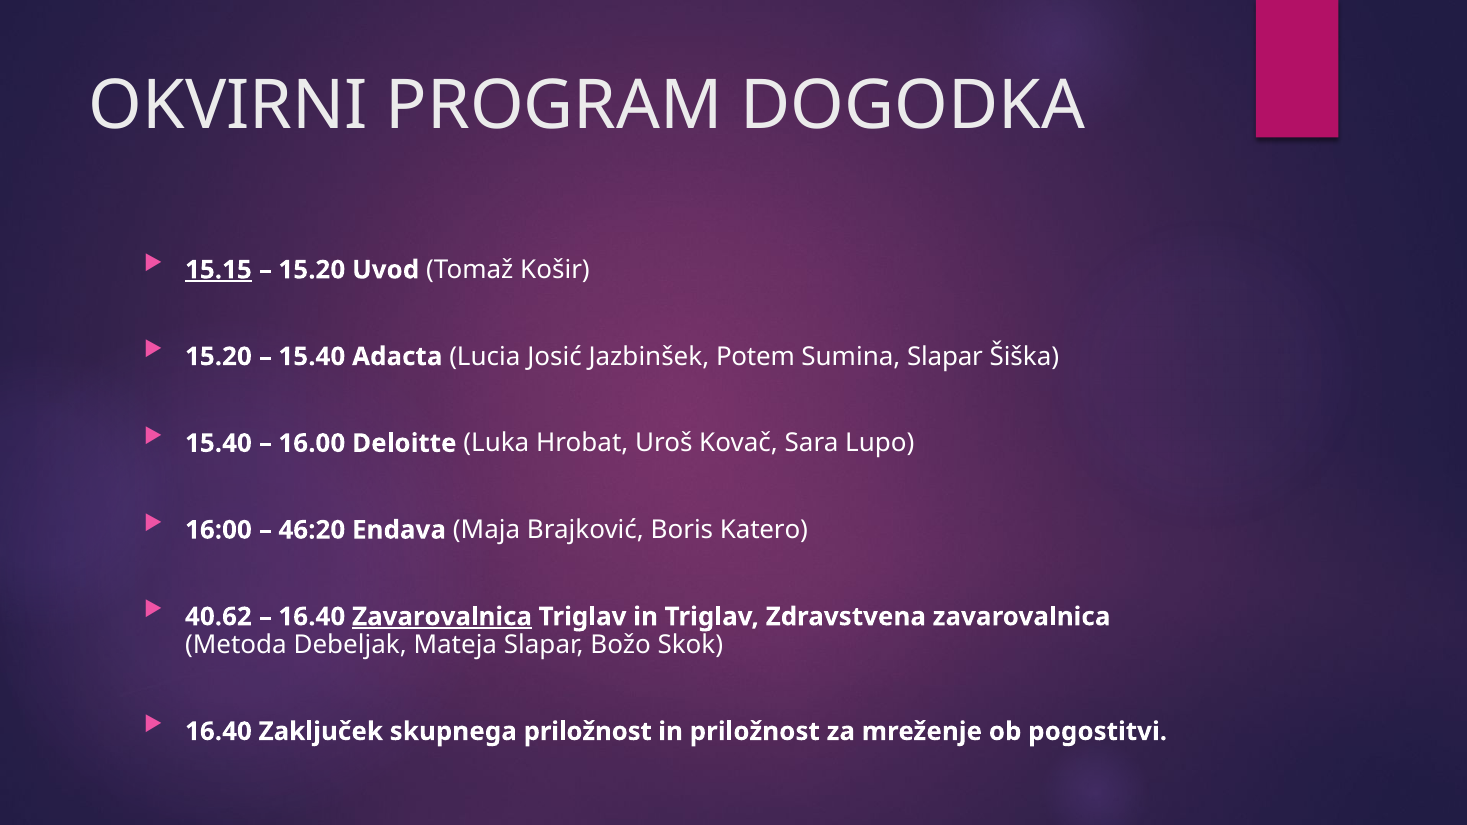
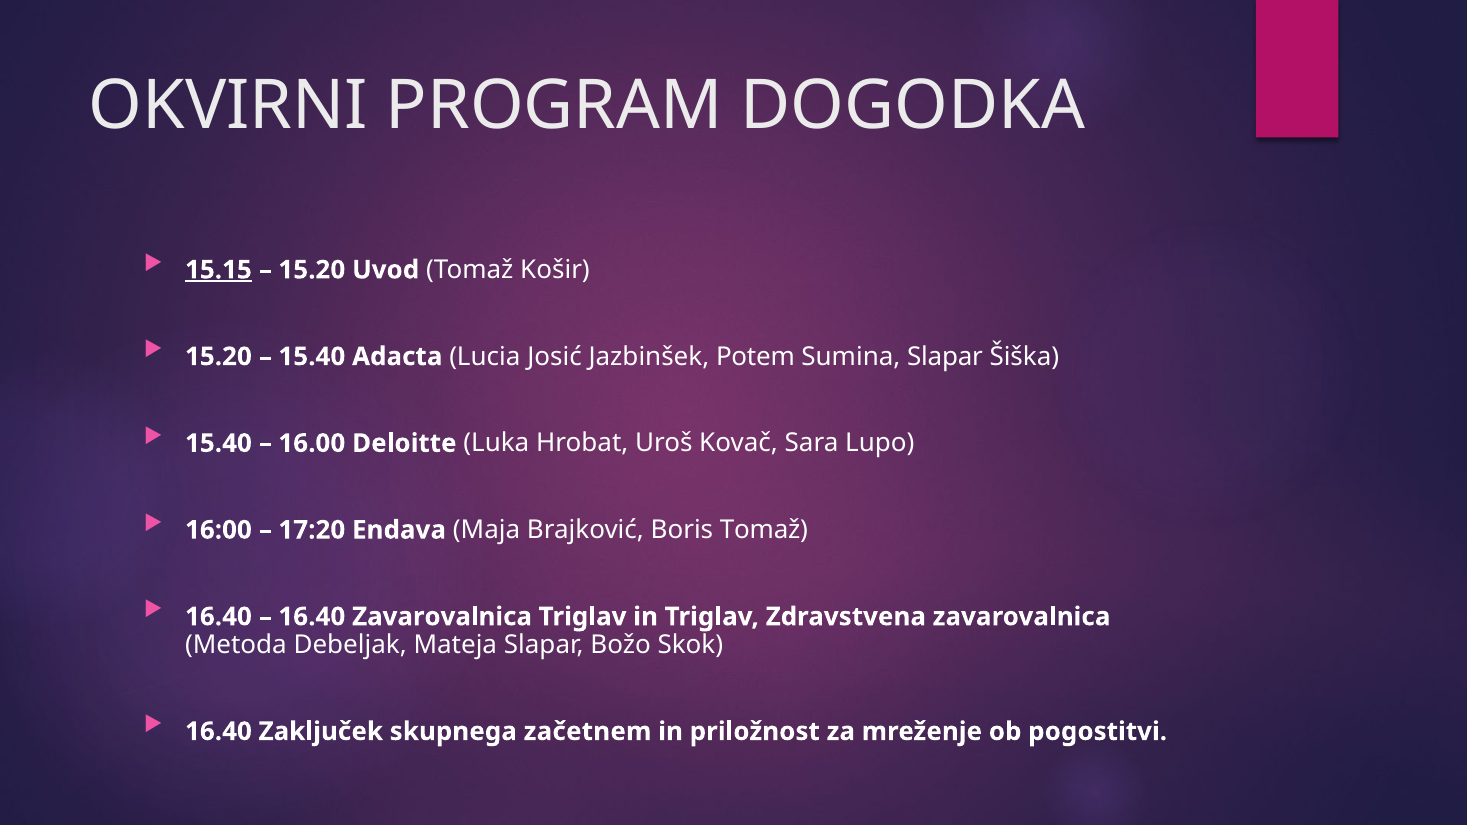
46:20: 46:20 -> 17:20
Boris Katero: Katero -> Tomaž
40.62 at (218, 617): 40.62 -> 16.40
Zavarovalnica at (442, 617) underline: present -> none
skupnega priložnost: priložnost -> začetnem
